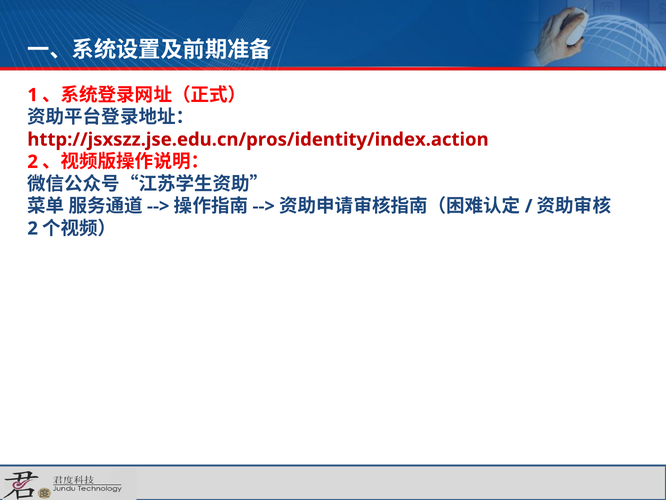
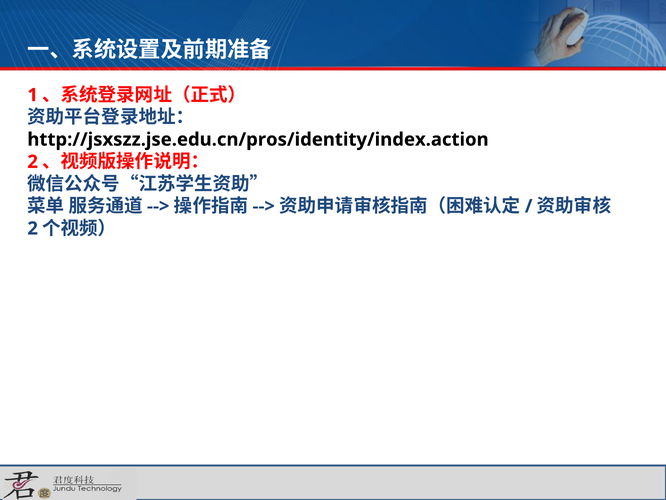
http://jsxszz.jse.edu.cn/pros/identity/index.action colour: red -> black
